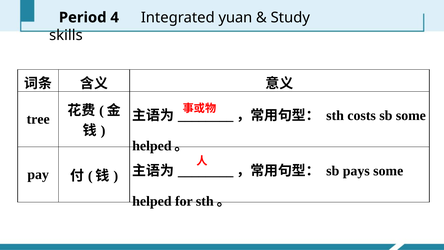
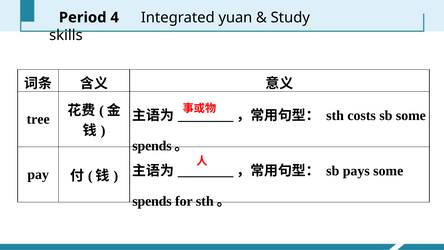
helped at (152, 146): helped -> spends
helped at (152, 201): helped -> spends
